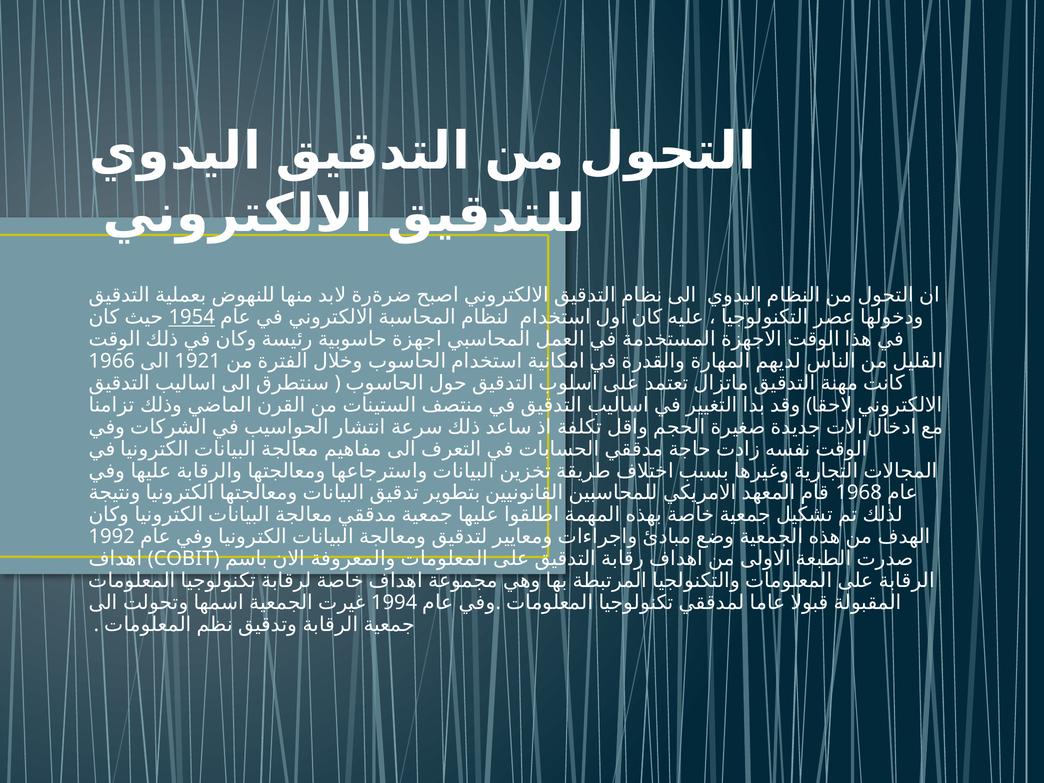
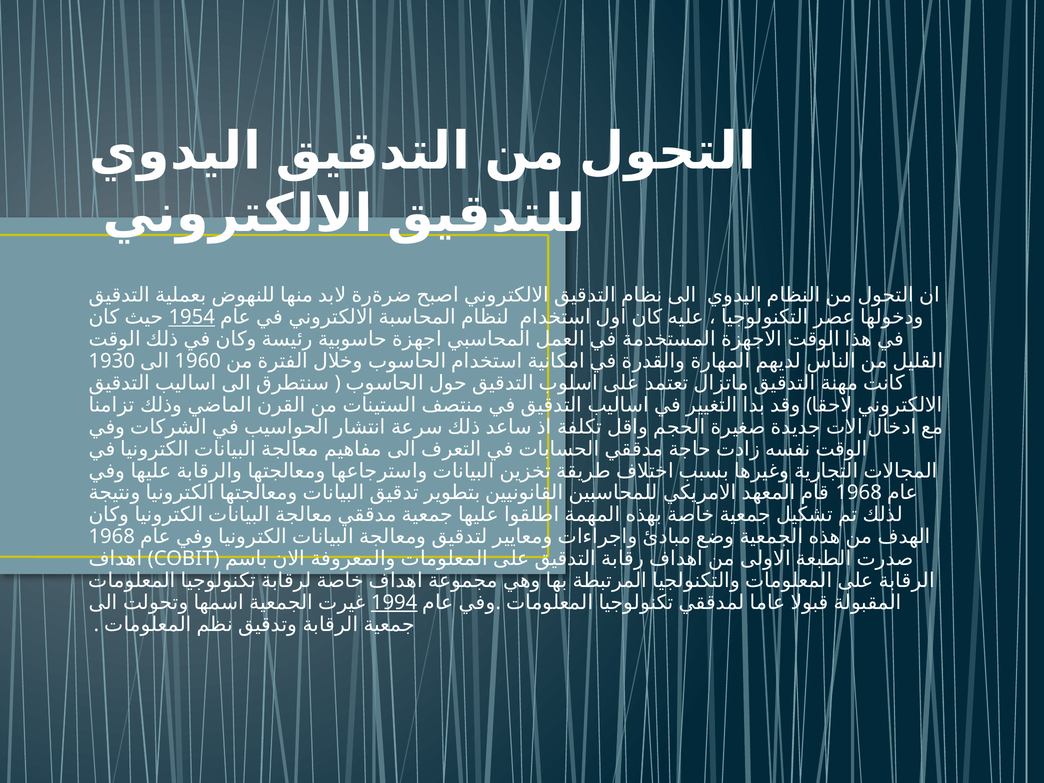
1966: 1966 -> 1930
1921: 1921 -> 1960
1992 at (112, 537): 1992 -> 1968
1994 underline: none -> present
